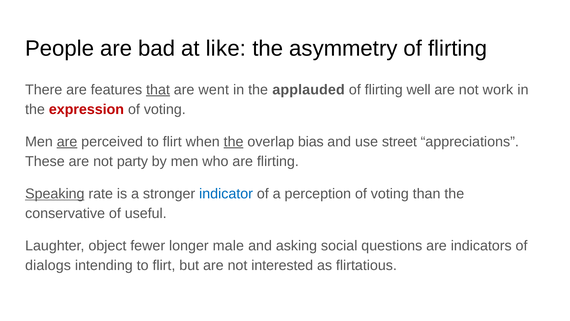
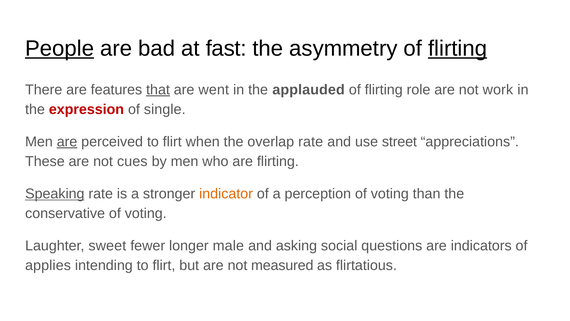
People underline: none -> present
like: like -> fast
flirting at (458, 48) underline: none -> present
well: well -> role
voting at (165, 109): voting -> single
the at (234, 142) underline: present -> none
overlap bias: bias -> rate
party: party -> cues
indicator colour: blue -> orange
useful at (146, 213): useful -> voting
object: object -> sweet
dialogs: dialogs -> applies
interested: interested -> measured
